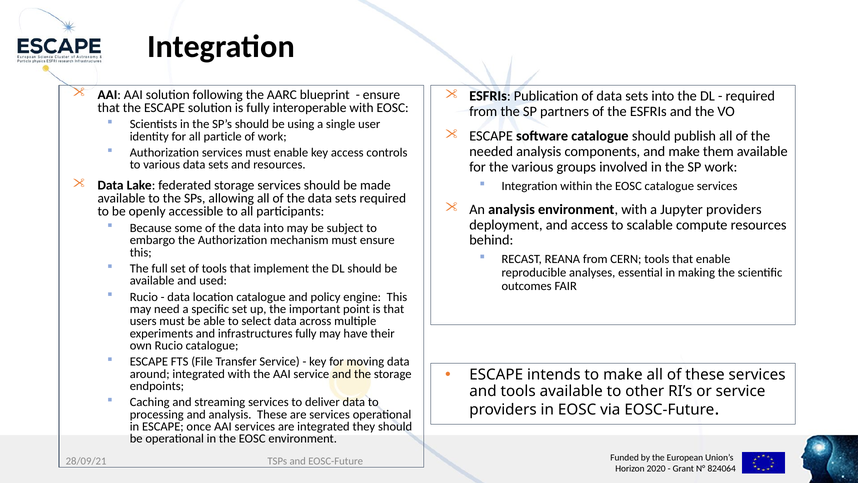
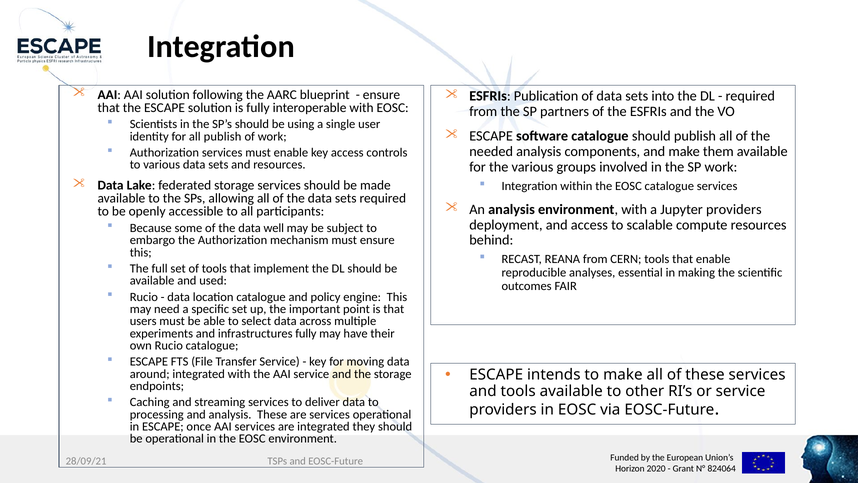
all particle: particle -> publish
data into: into -> well
